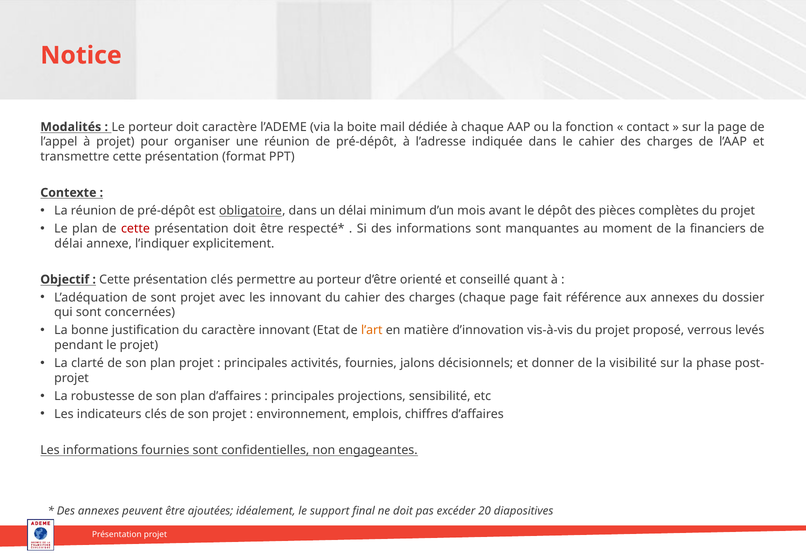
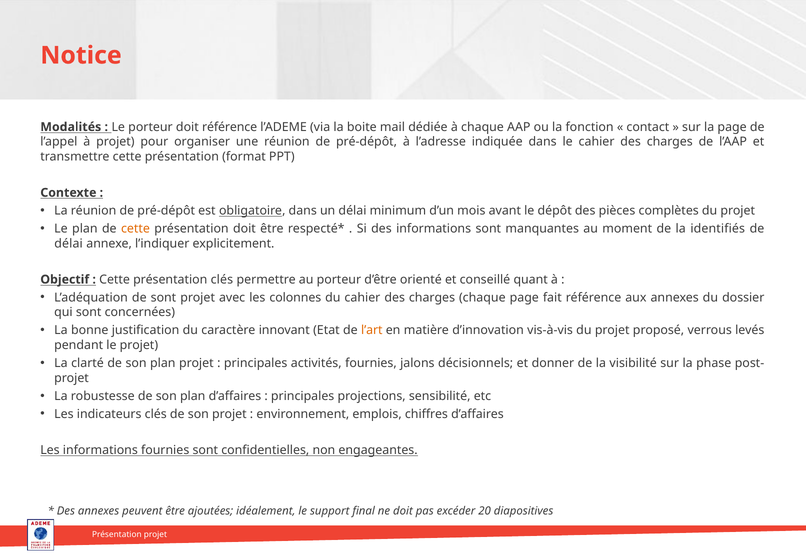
doit caractère: caractère -> référence
cette at (135, 229) colour: red -> orange
financiers: financiers -> identifiés
les innovant: innovant -> colonnes
